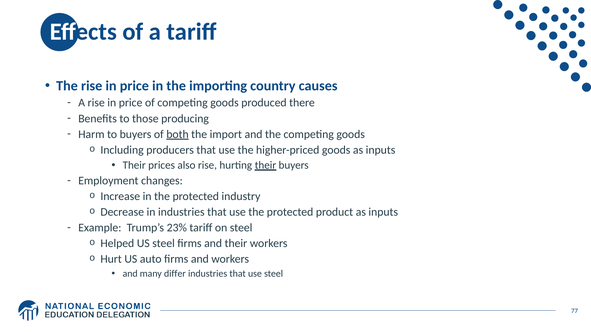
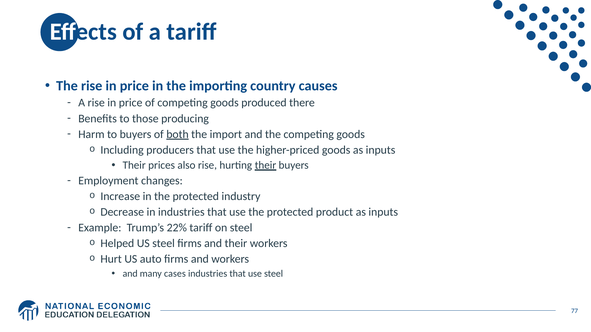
23%: 23% -> 22%
differ: differ -> cases
